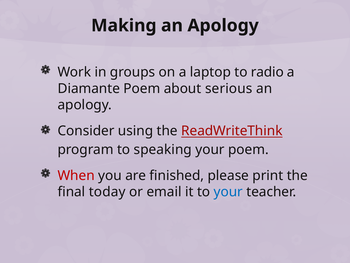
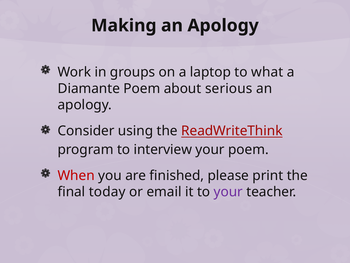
radio: radio -> what
speaking: speaking -> interview
your at (228, 192) colour: blue -> purple
